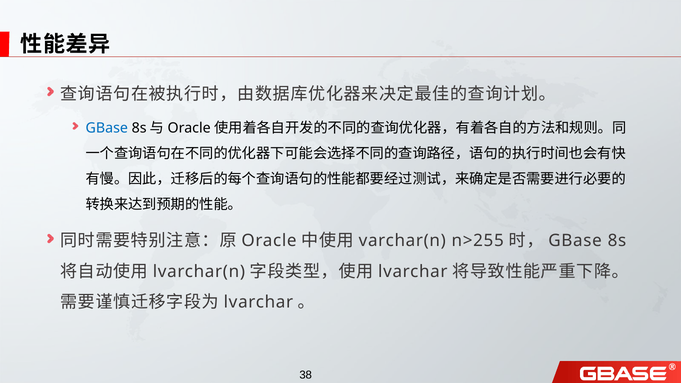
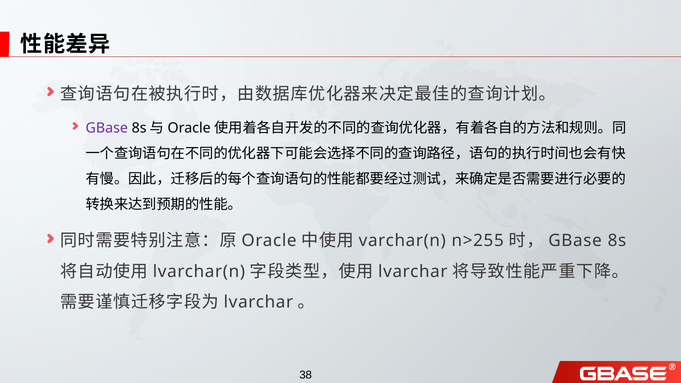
GBase at (107, 128) colour: blue -> purple
